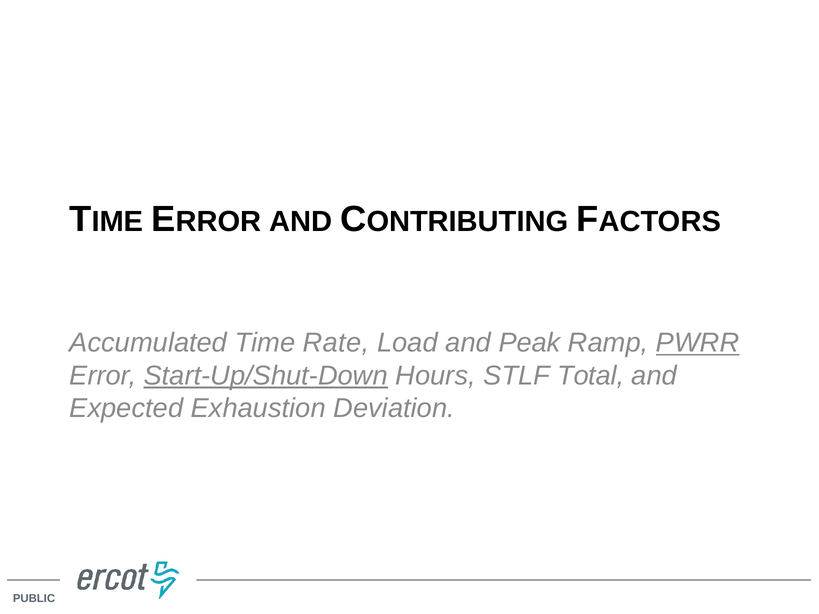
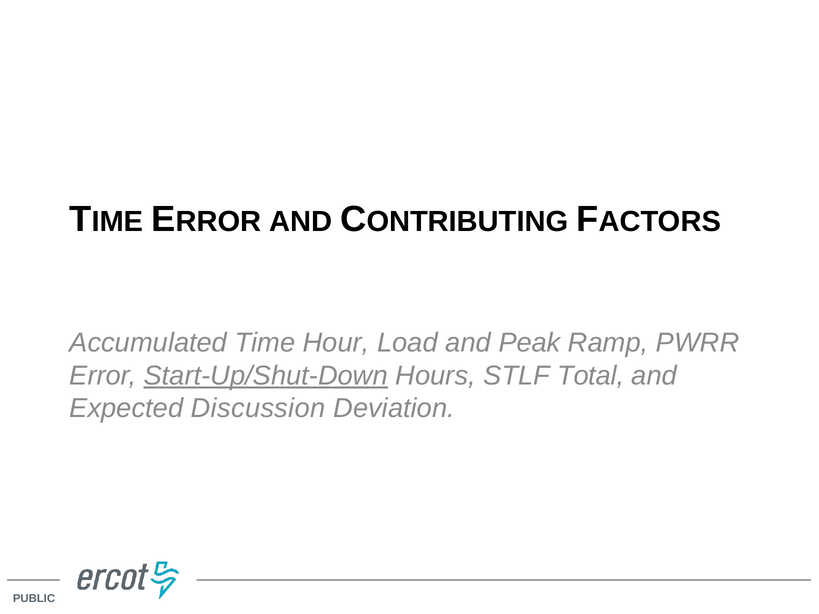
Rate: Rate -> Hour
PWRR underline: present -> none
Exhaustion: Exhaustion -> Discussion
